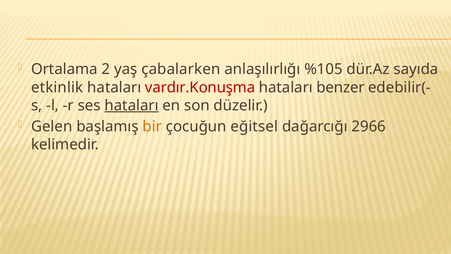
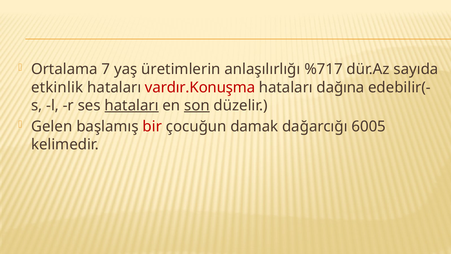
2: 2 -> 7
çabalarken: çabalarken -> üretimlerin
%105: %105 -> %717
benzer: benzer -> dağına
son underline: none -> present
bir colour: orange -> red
eğitsel: eğitsel -> damak
2966: 2966 -> 6005
